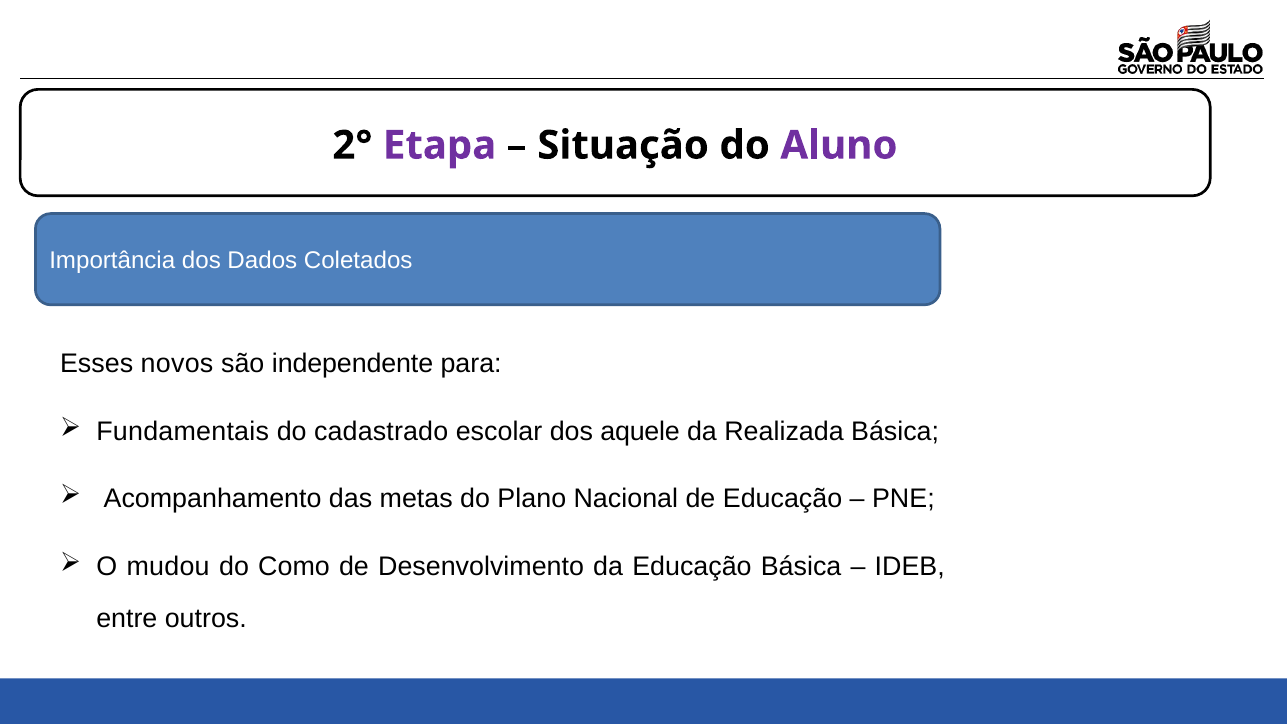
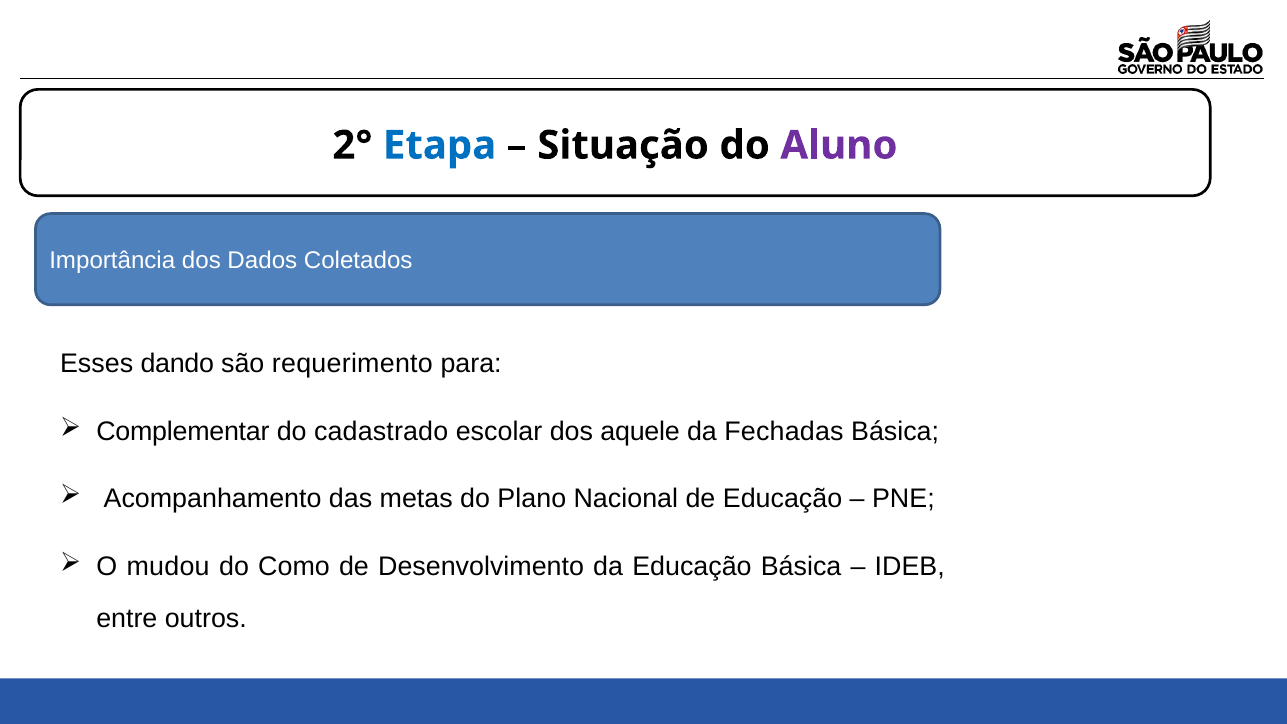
Etapa colour: purple -> blue
novos: novos -> dando
independente: independente -> requerimento
Fundamentais: Fundamentais -> Complementar
Realizada: Realizada -> Fechadas
